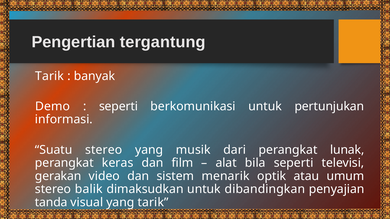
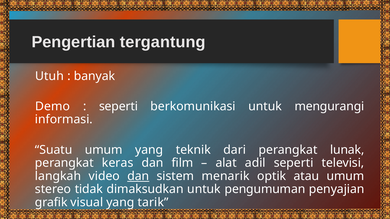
Tarik at (50, 76): Tarik -> Utuh
pertunjukan: pertunjukan -> mengurangi
Suatu stereo: stereo -> umum
musik: musik -> teknik
bila: bila -> adil
gerakan: gerakan -> langkah
dan at (138, 176) underline: none -> present
balik: balik -> tidak
dibandingkan: dibandingkan -> pengumuman
tanda: tanda -> grafik
